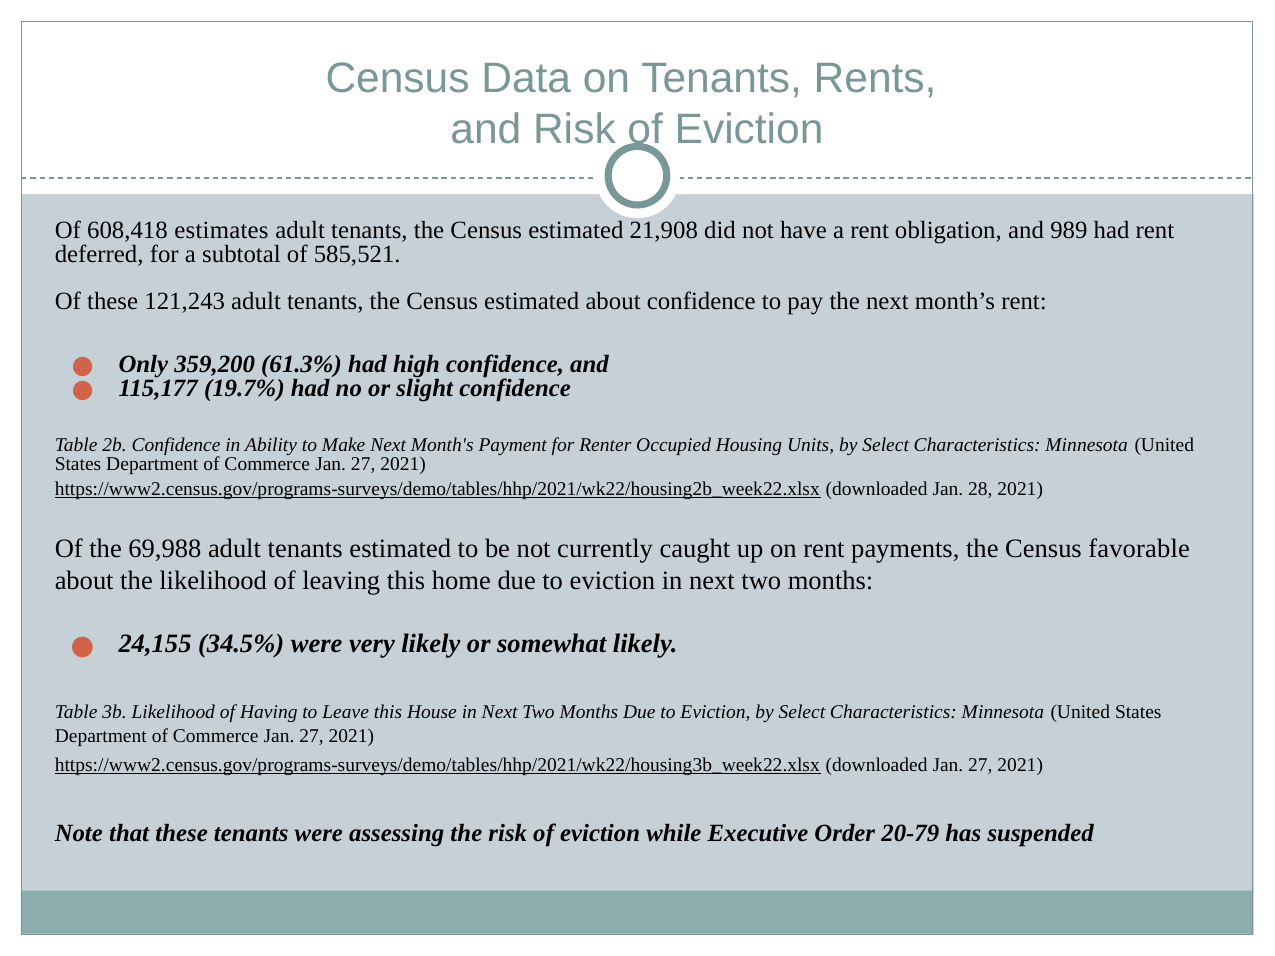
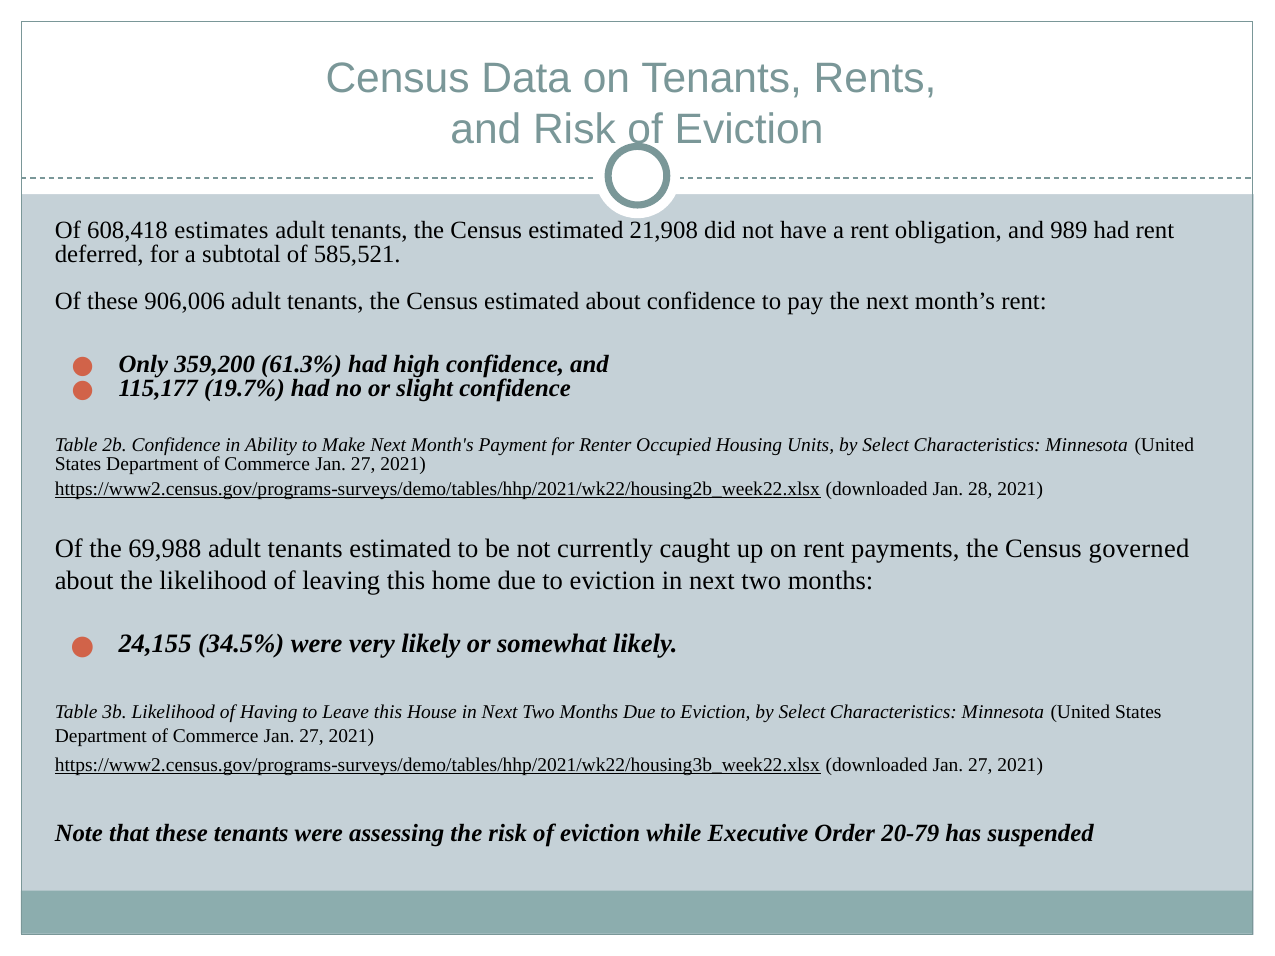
121,243: 121,243 -> 906,006
favorable: favorable -> governed
